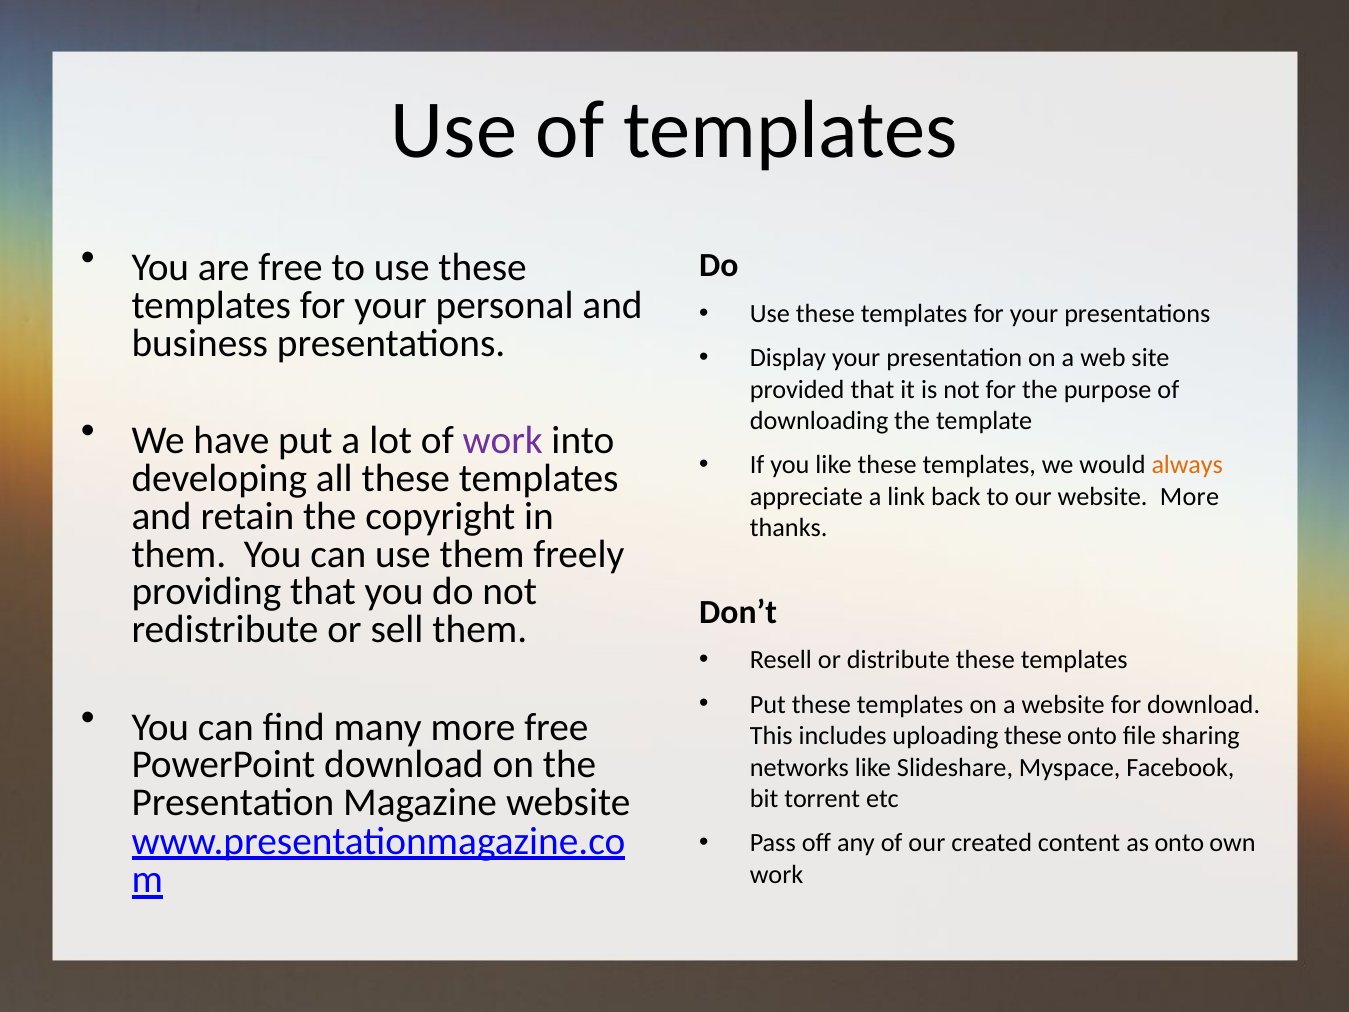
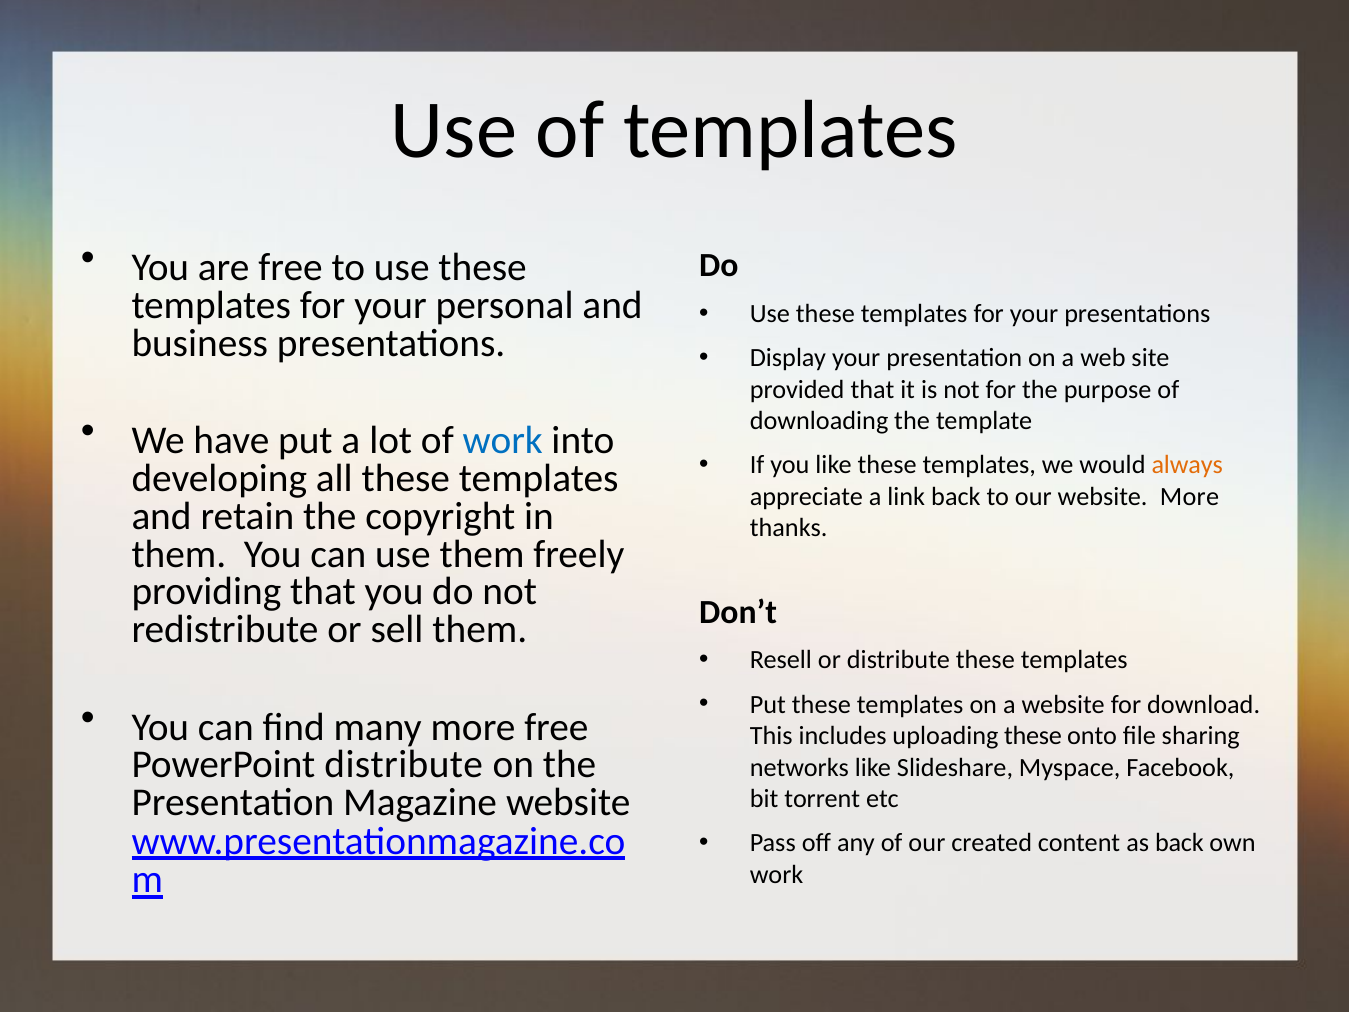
work at (503, 441) colour: purple -> blue
PowerPoint download: download -> distribute
as onto: onto -> back
